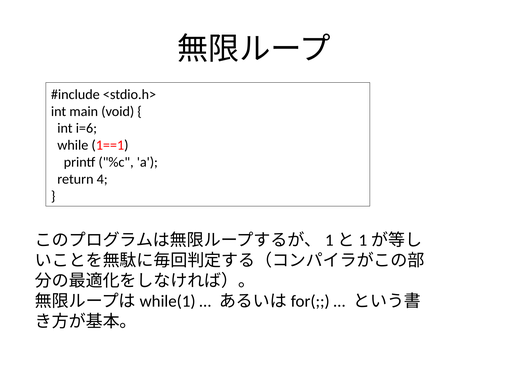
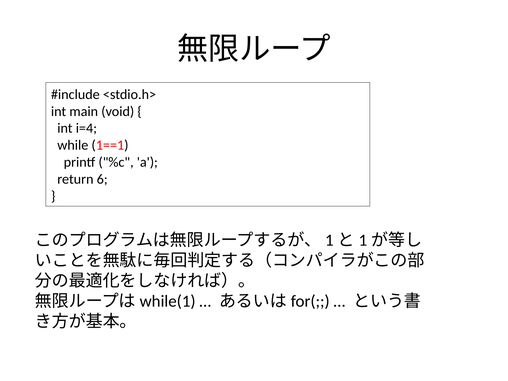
i=6: i=6 -> i=4
4: 4 -> 6
